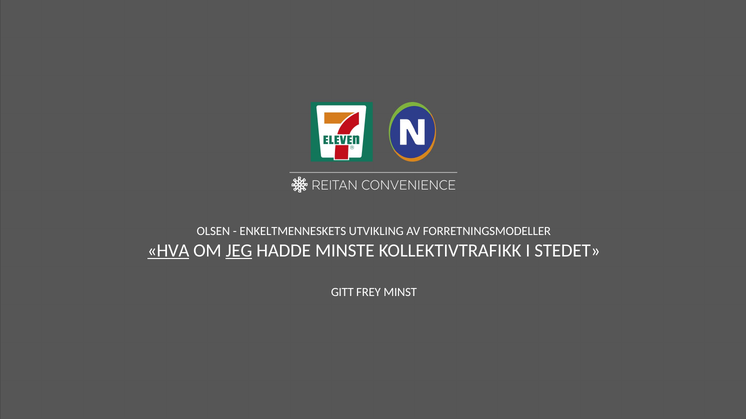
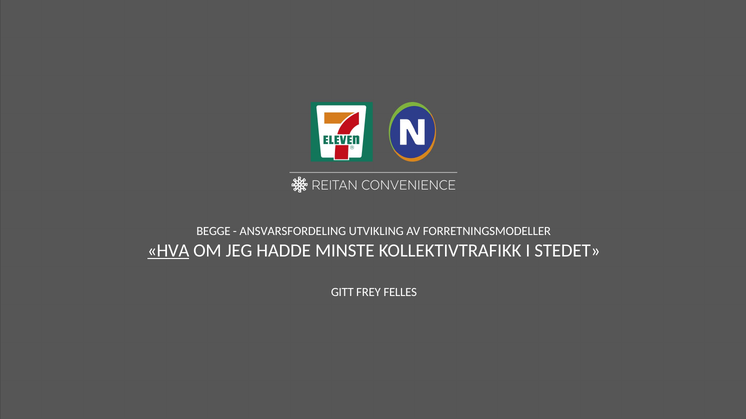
OLSEN: OLSEN -> BEGGE
ENKELTMENNESKETS: ENKELTMENNESKETS -> ANSVARSFORDELING
JEG underline: present -> none
MINST: MINST -> FELLES
